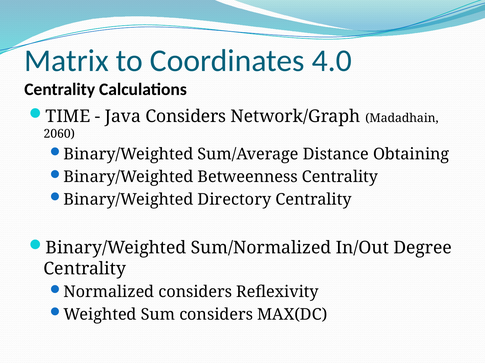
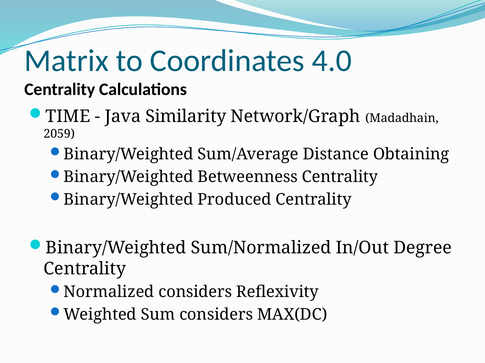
Java Considers: Considers -> Similarity
2060: 2060 -> 2059
Directory: Directory -> Produced
